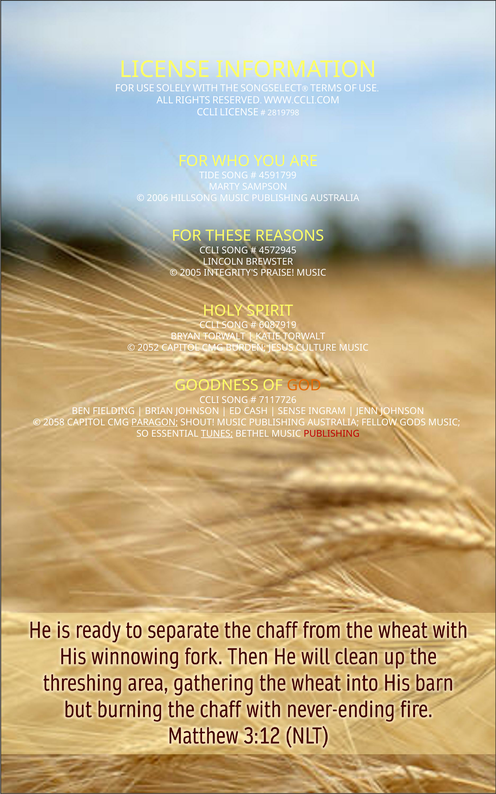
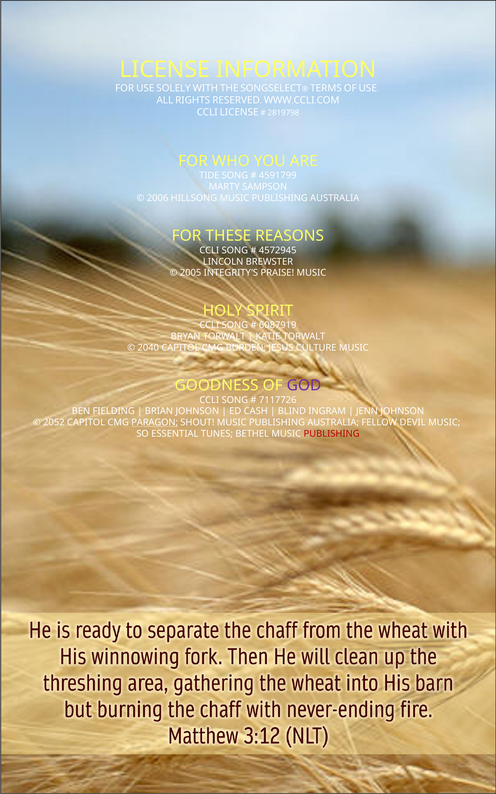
2052: 2052 -> 2040
GOD colour: orange -> purple
SENSE: SENSE -> BLIND
2058: 2058 -> 2052
GODS: GODS -> DEVIL
TUNES underline: present -> none
